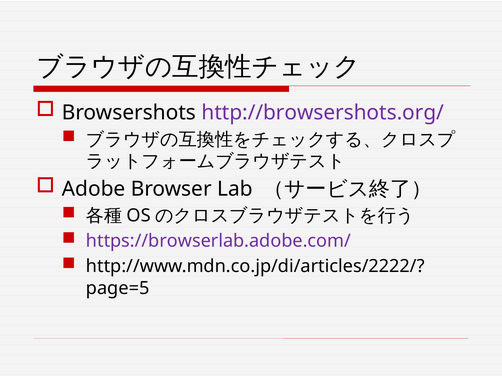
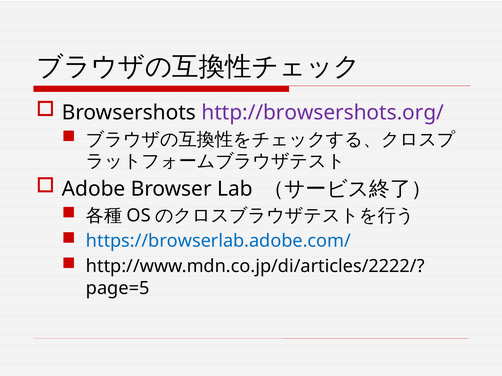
https://browserlab.adobe.com/ colour: purple -> blue
